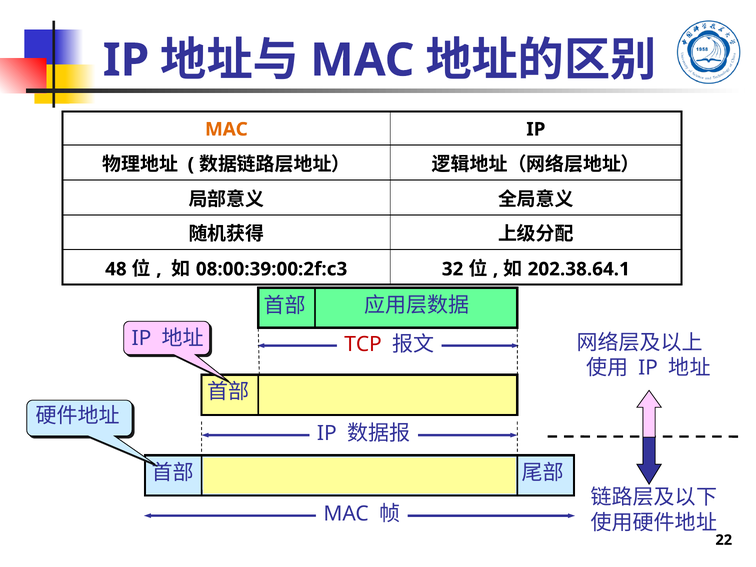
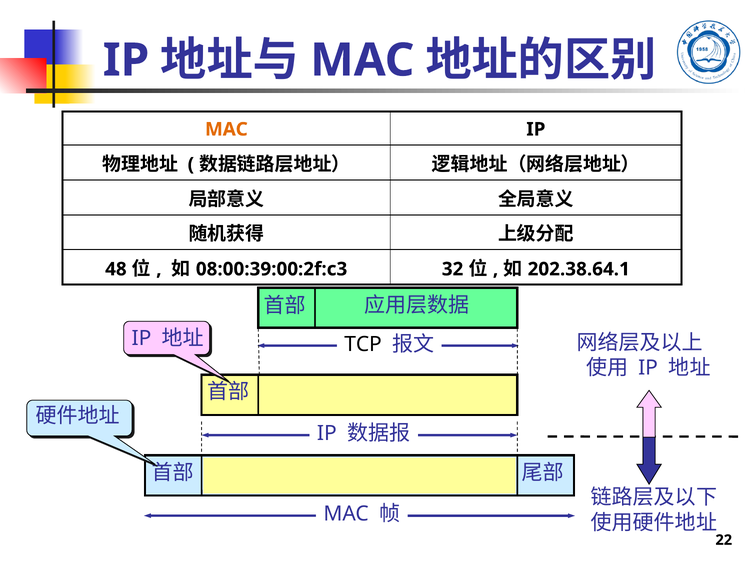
TCP colour: red -> black
